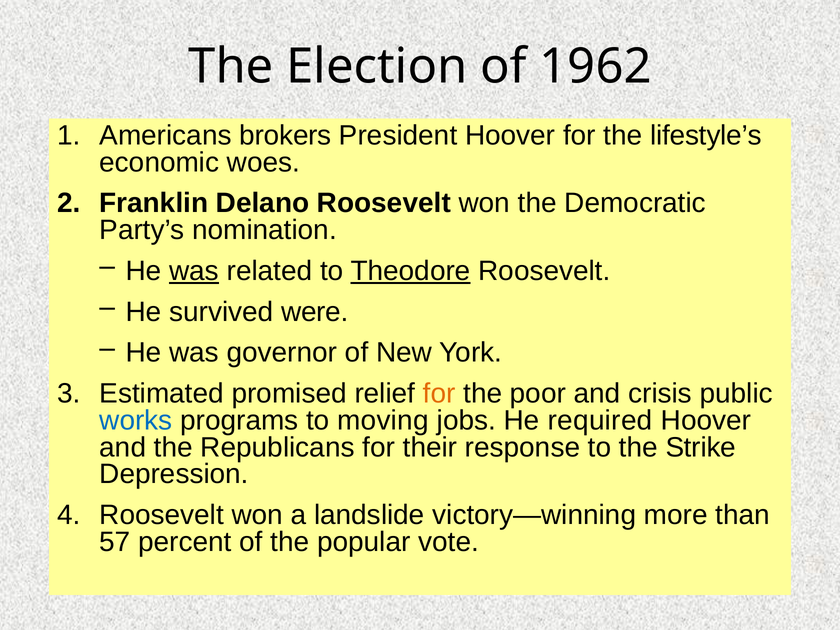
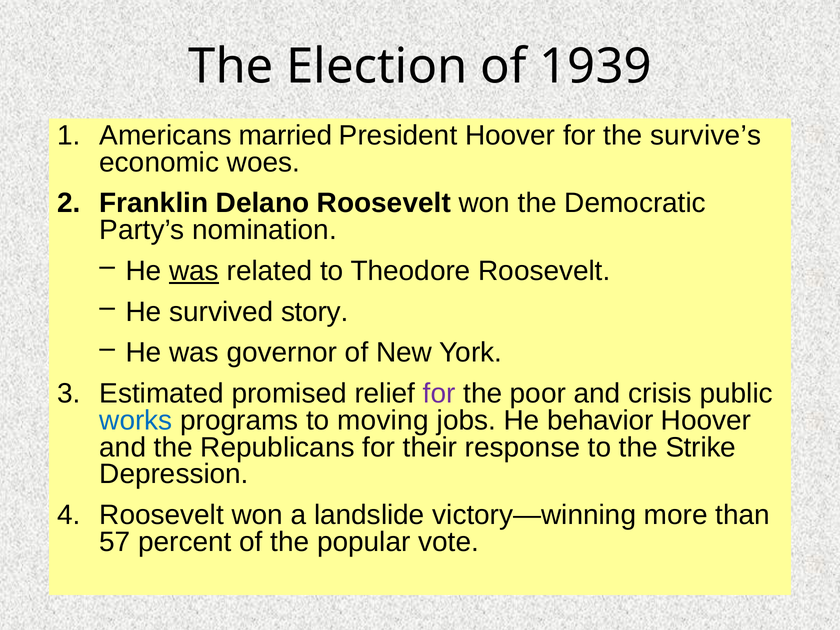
1962: 1962 -> 1939
brokers: brokers -> married
lifestyle’s: lifestyle’s -> survive’s
Theodore underline: present -> none
were: were -> story
for at (439, 394) colour: orange -> purple
required: required -> behavior
